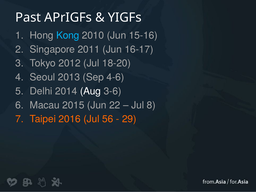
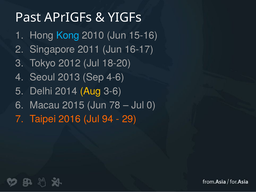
Aug colour: white -> yellow
22: 22 -> 78
8: 8 -> 0
56: 56 -> 94
